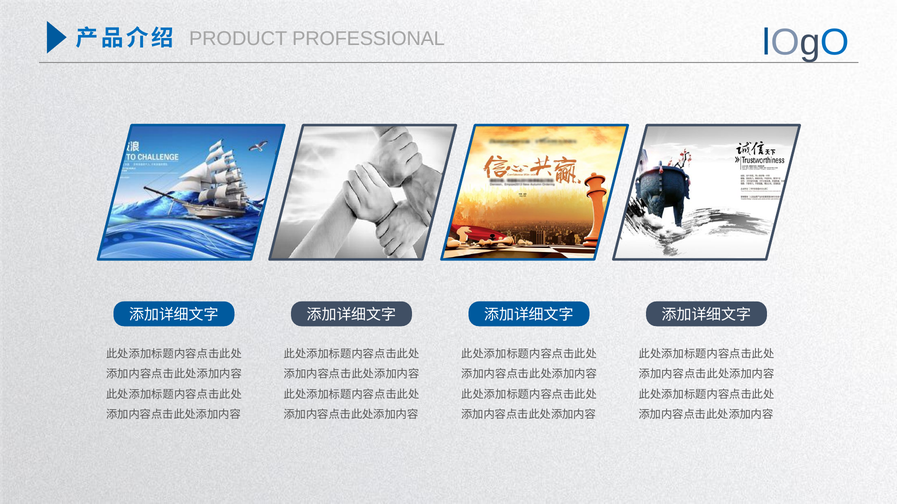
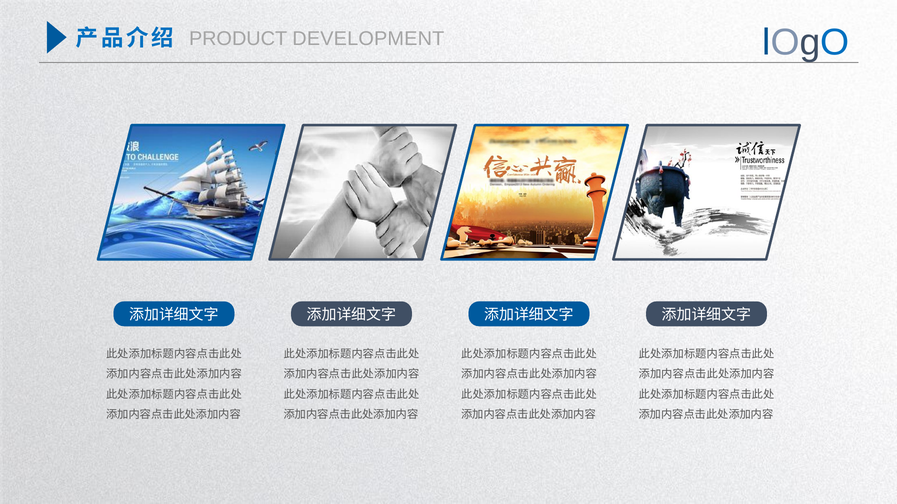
PROFESSIONAL: PROFESSIONAL -> DEVELOPMENT
